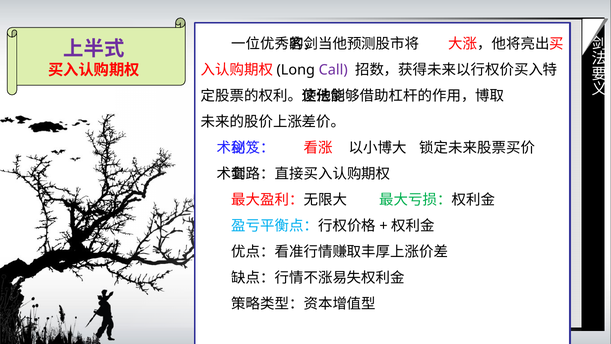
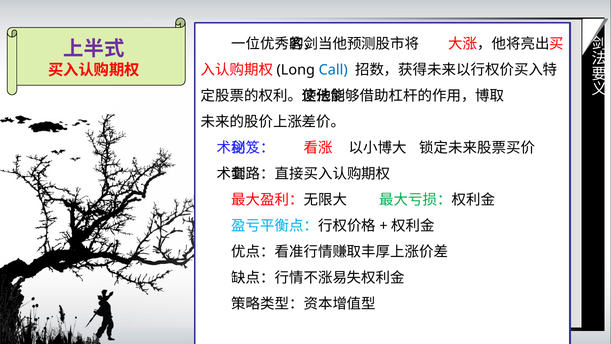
Call colour: purple -> blue
